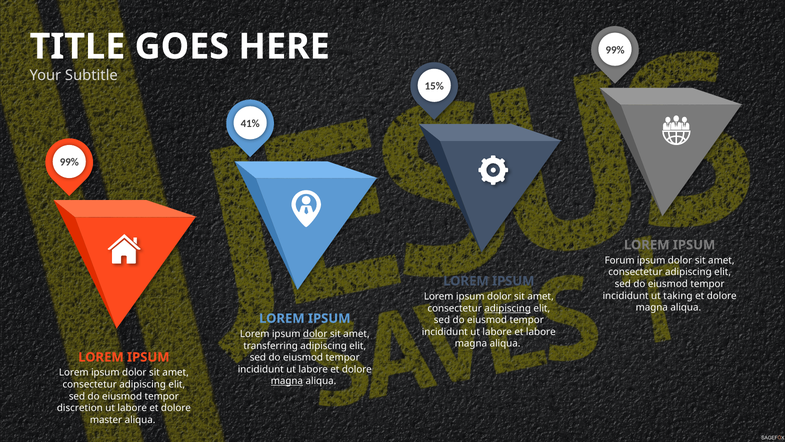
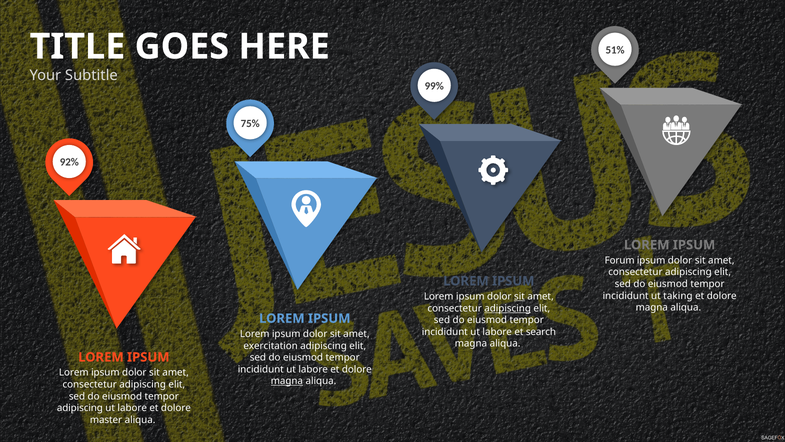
99% at (615, 50): 99% -> 51%
15%: 15% -> 99%
41%: 41% -> 75%
99% at (69, 162): 99% -> 92%
sit at (519, 296) underline: none -> present
et labore: labore -> search
dolor at (315, 334) underline: present -> none
transferring: transferring -> exercitation
discretion at (80, 408): discretion -> adipiscing
